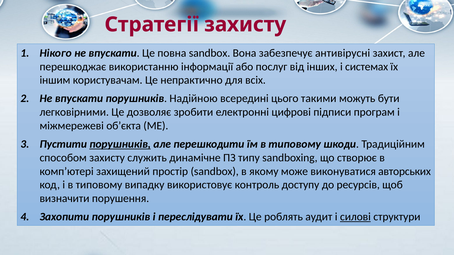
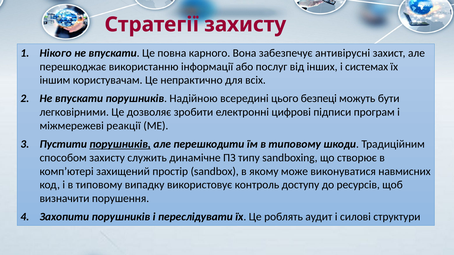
повна sandbox: sandbox -> карного
такими: такими -> безпеці
обʼєкта: обʼєкта -> реакції
авторських: авторських -> навмисних
силові underline: present -> none
